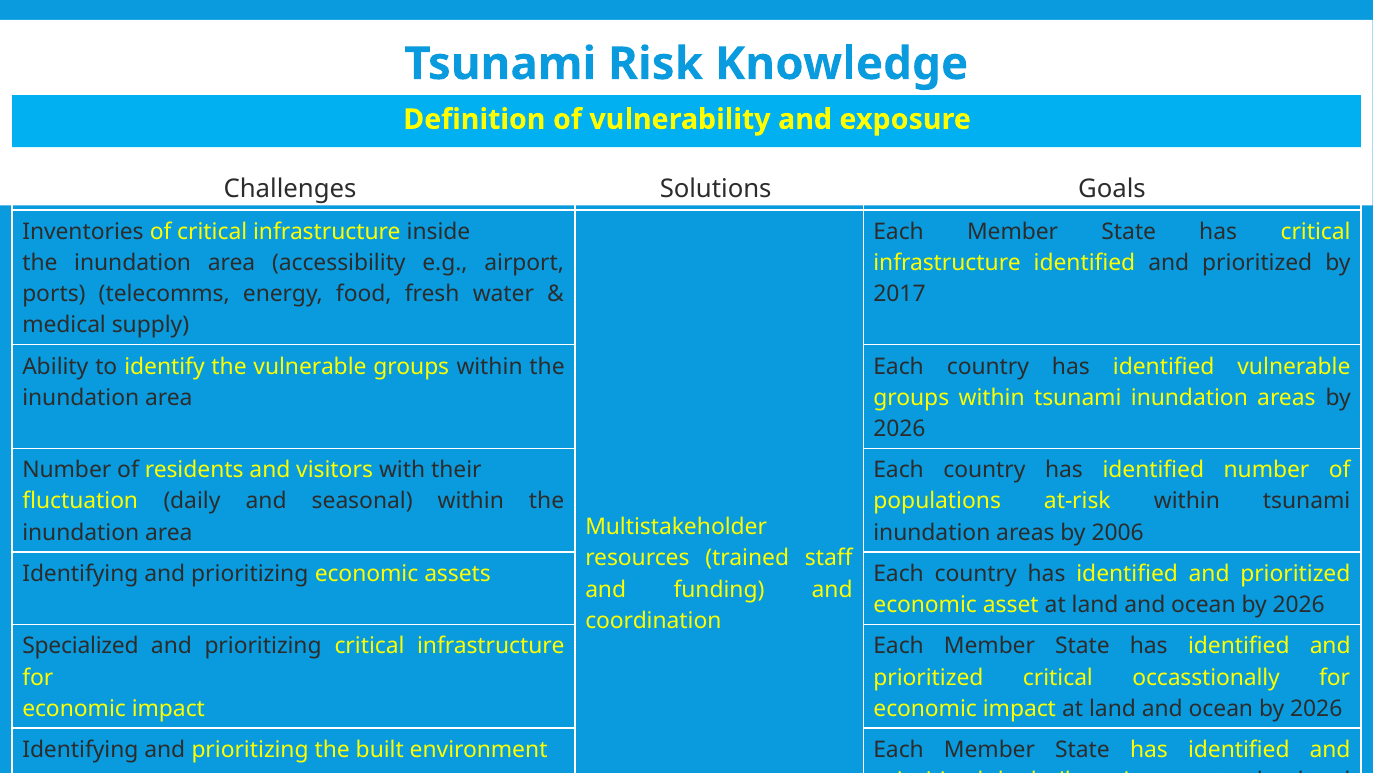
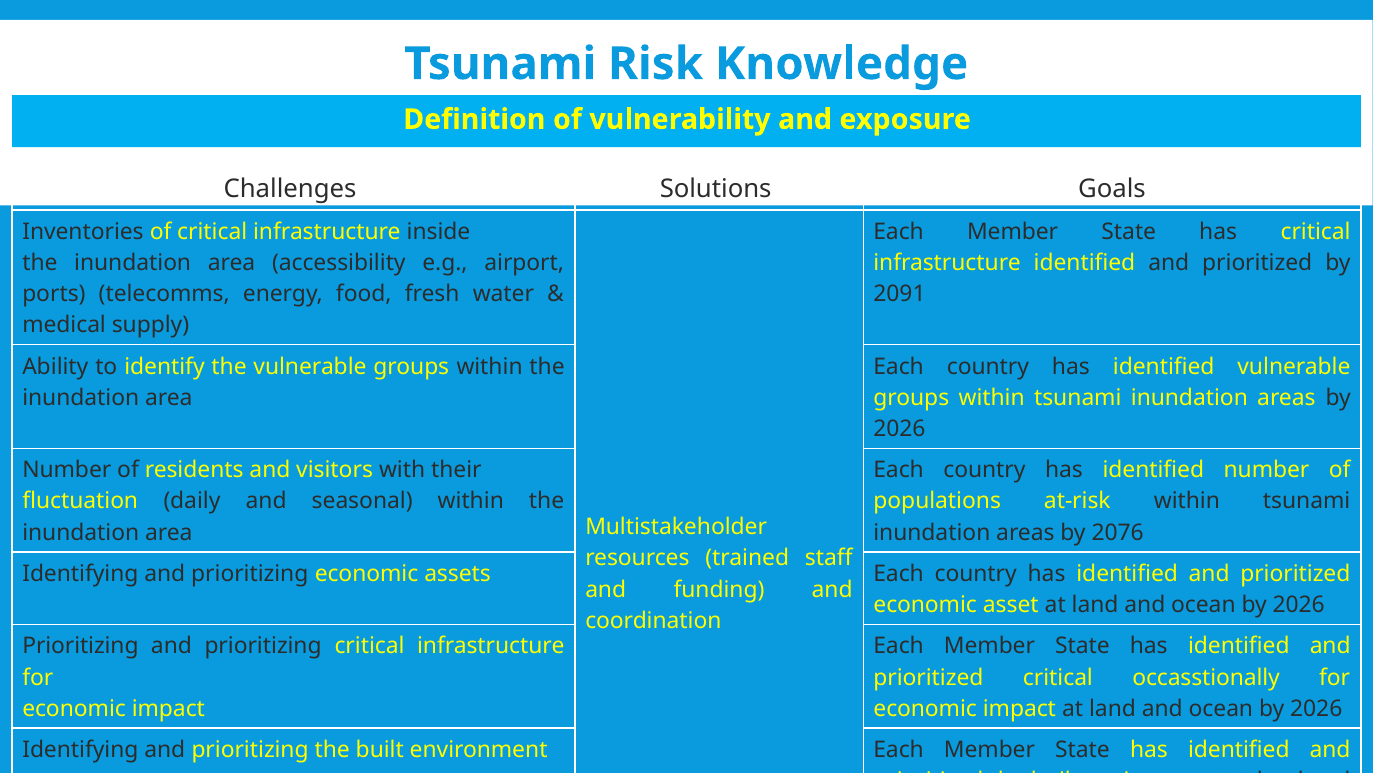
2017: 2017 -> 2091
2006: 2006 -> 2076
Specialized at (80, 646): Specialized -> Prioritizing
